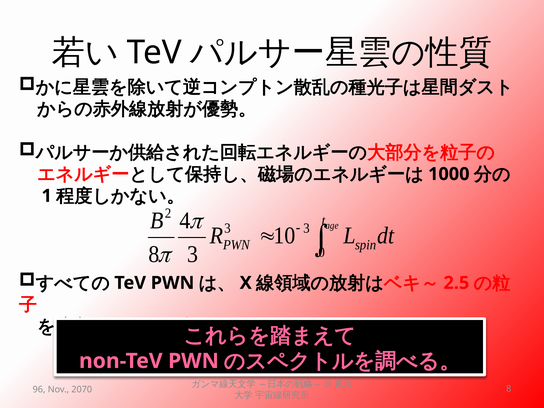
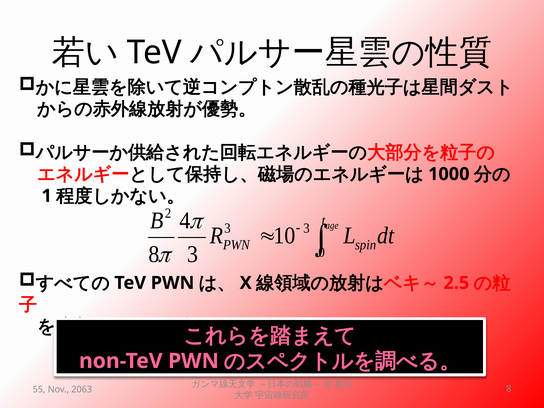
96: 96 -> 55
2070: 2070 -> 2063
